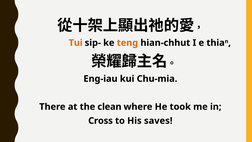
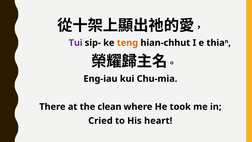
Tui colour: orange -> purple
Cross: Cross -> Cried
saves: saves -> heart
